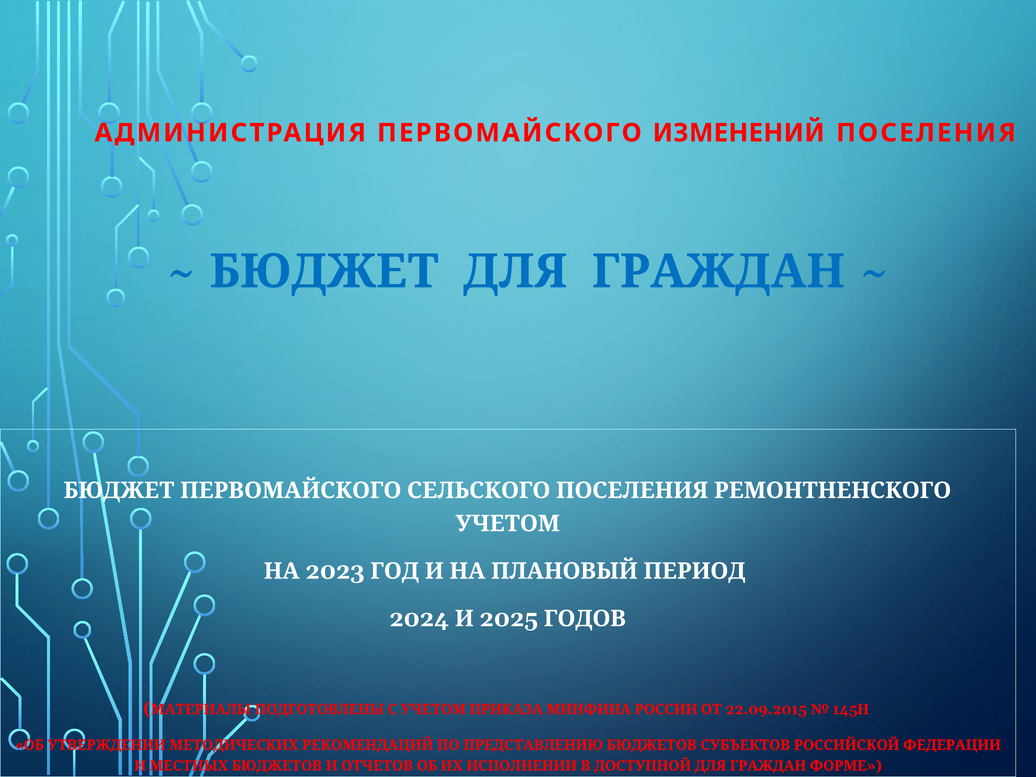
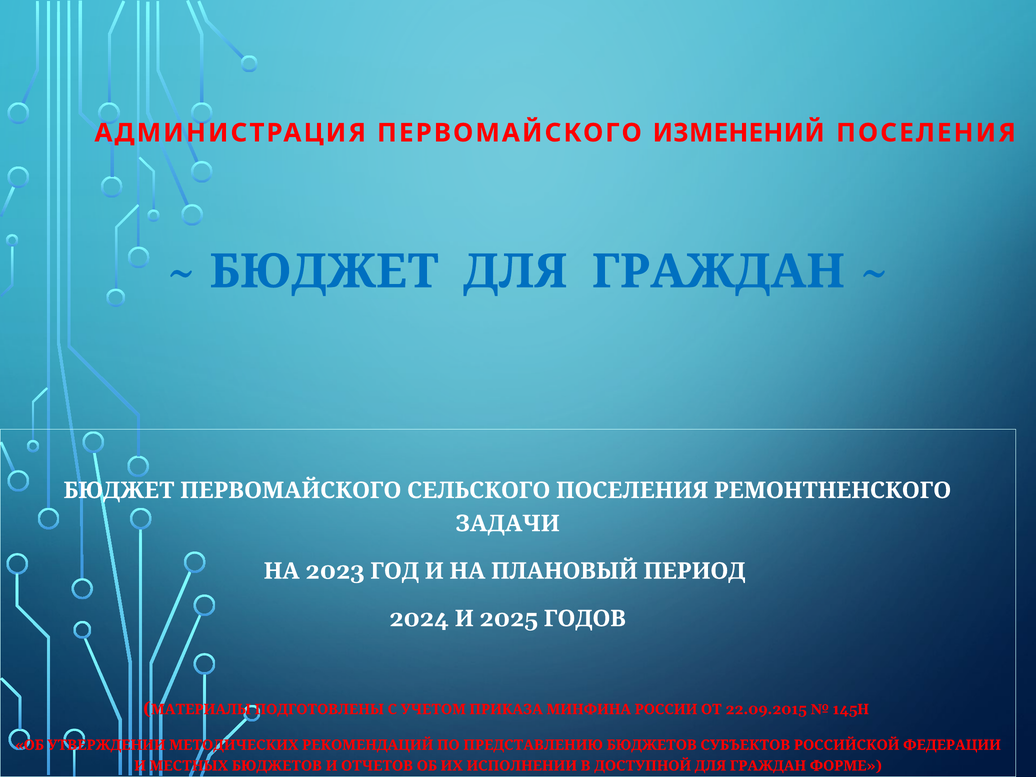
УЧЕТОМ: УЧЕТОМ -> ЗАДАЧИ
